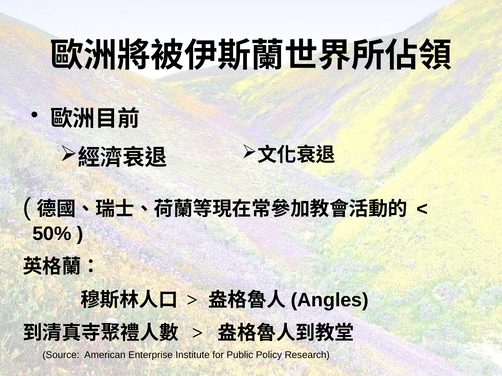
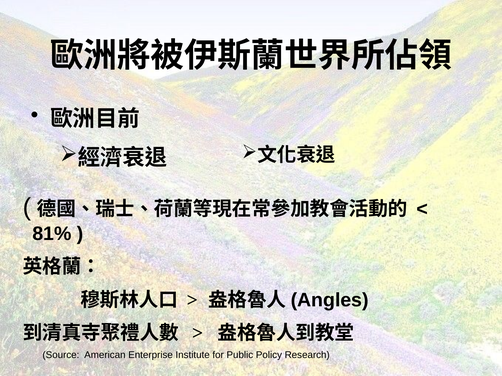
50%: 50% -> 81%
